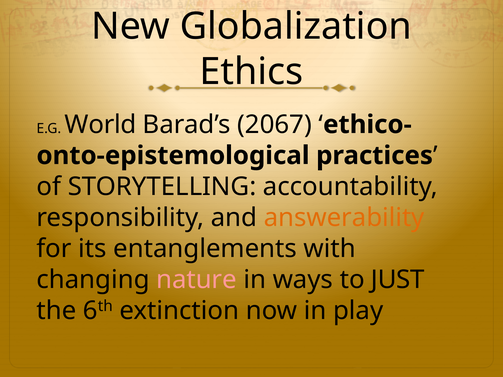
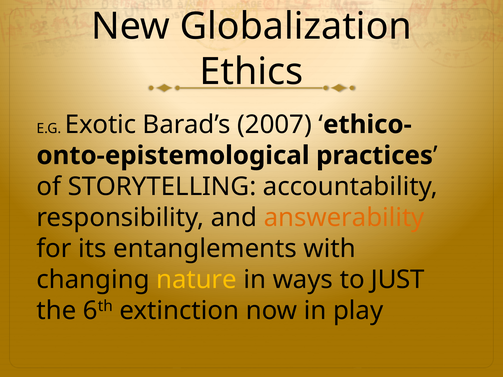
World: World -> Exotic
2067: 2067 -> 2007
nature colour: pink -> yellow
